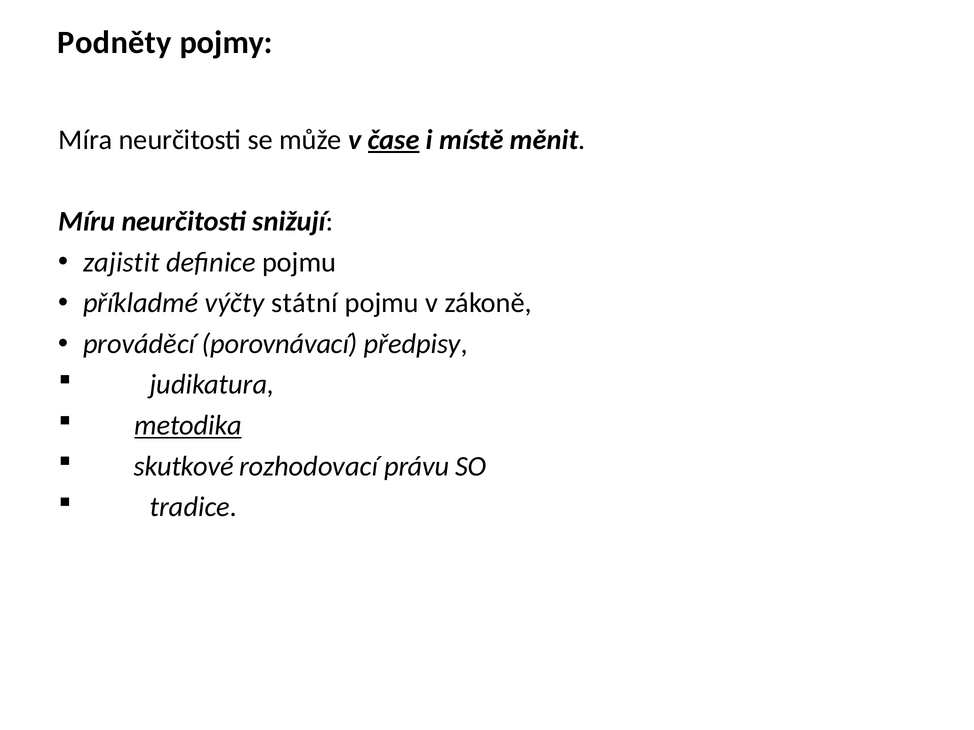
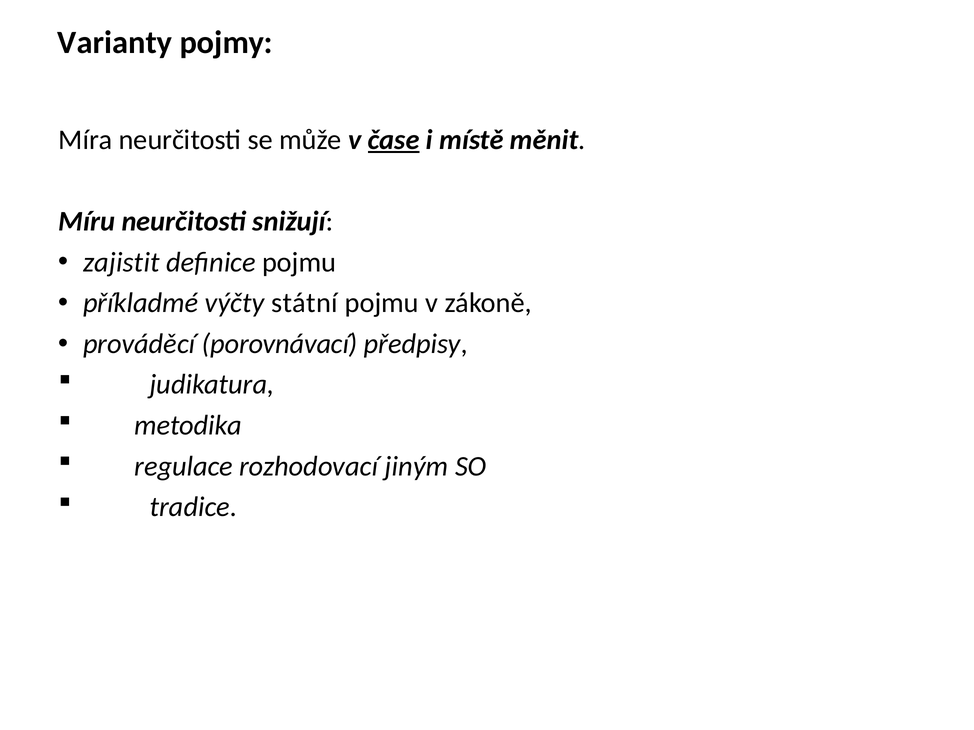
Podněty: Podněty -> Varianty
metodika underline: present -> none
skutkové: skutkové -> regulace
právu: právu -> jiným
